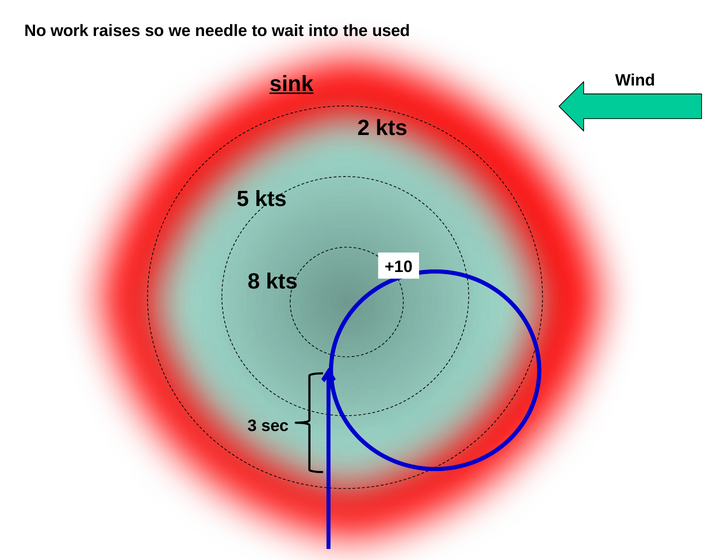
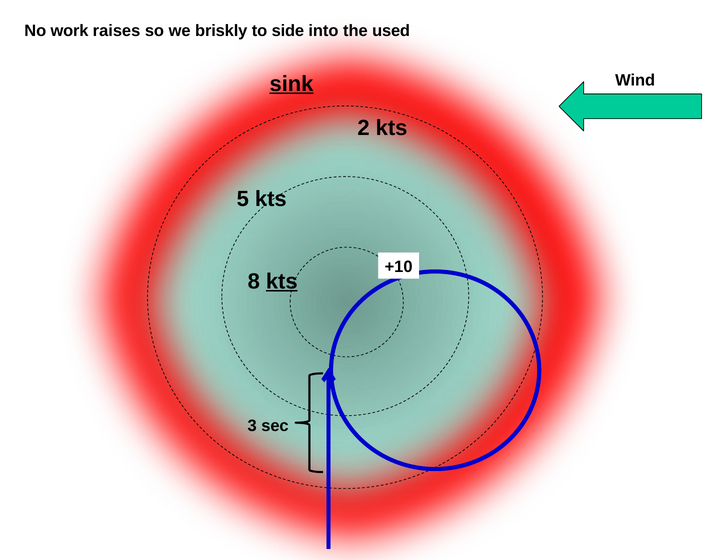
needle: needle -> briskly
wait: wait -> side
kts at (282, 281) underline: none -> present
